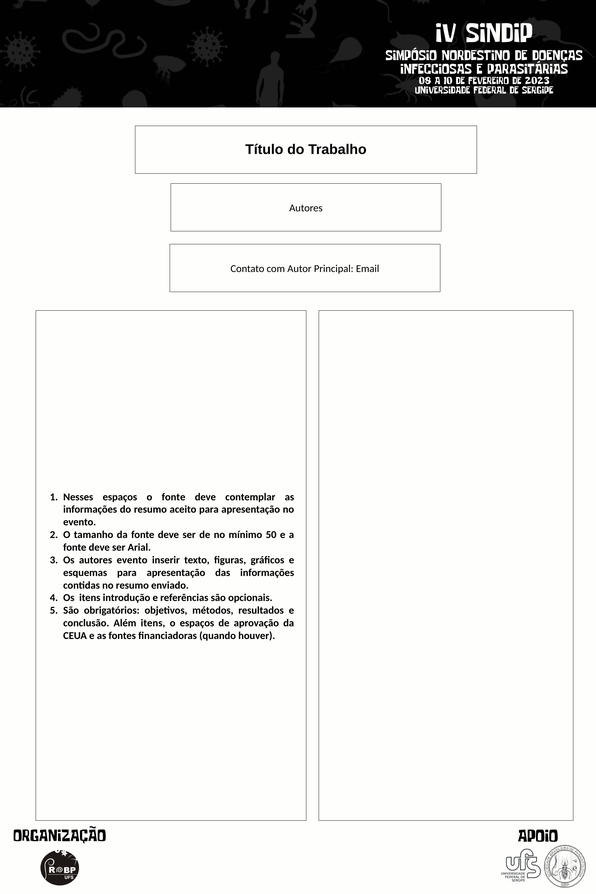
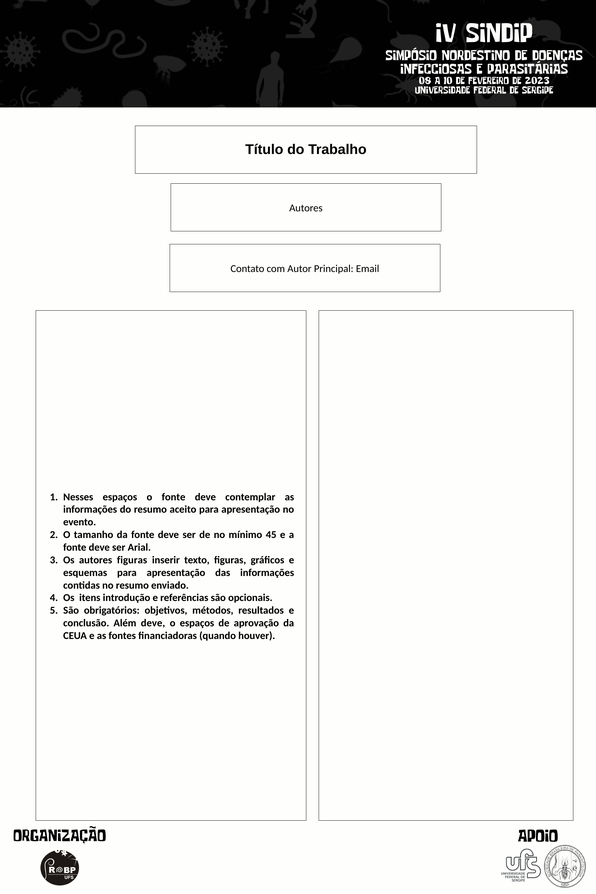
50: 50 -> 45
autores evento: evento -> figuras
Além itens: itens -> deve
